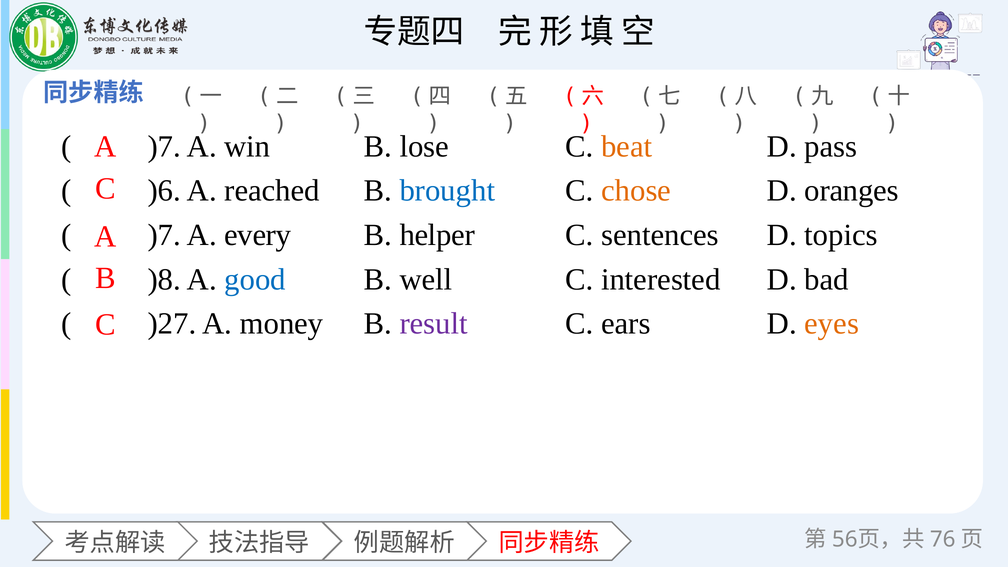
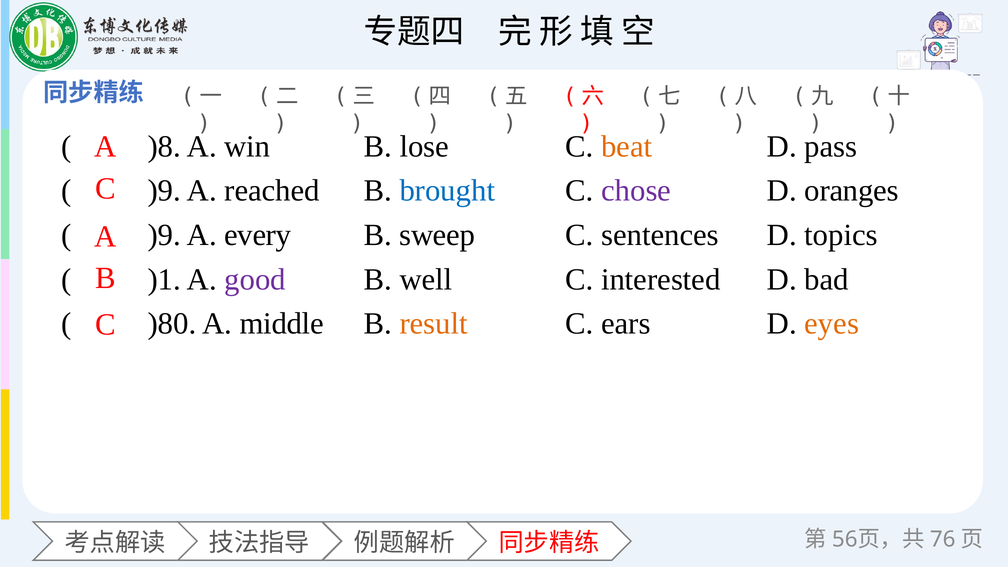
)7 at (164, 147): )7 -> )8
)6 at (164, 191): )6 -> )9
chose colour: orange -> purple
)7 at (164, 235): )7 -> )9
helper: helper -> sweep
)8: )8 -> )1
good colour: blue -> purple
)27: )27 -> )80
money: money -> middle
result colour: purple -> orange
